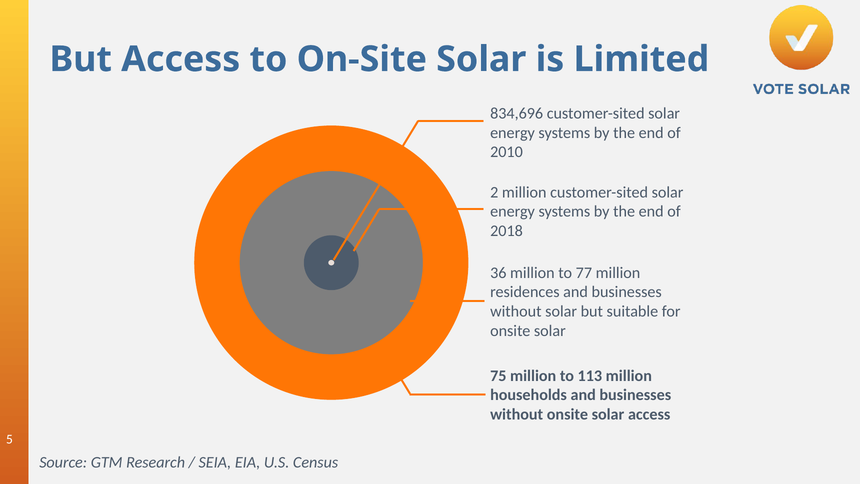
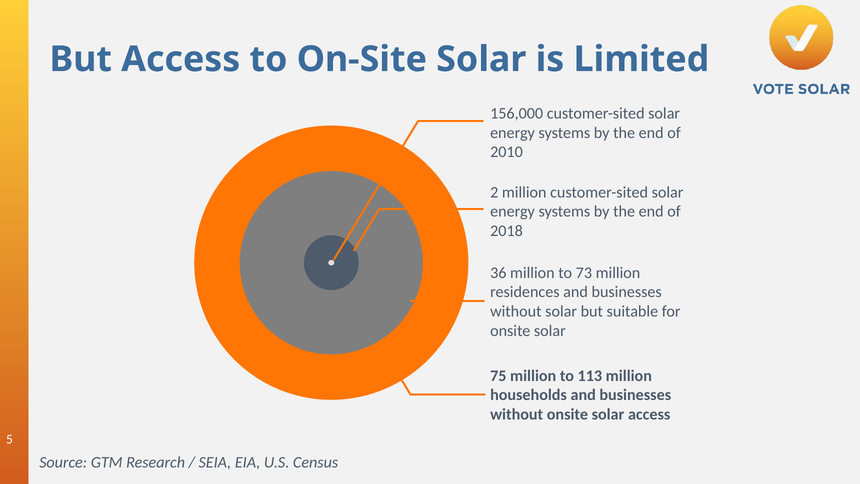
834,696: 834,696 -> 156,000
77: 77 -> 73
